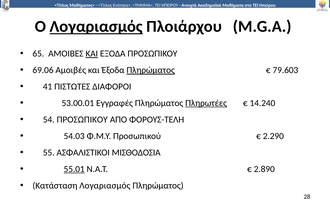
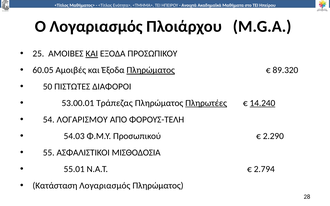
Λογαριασμός at (96, 27) underline: present -> none
65: 65 -> 25
69.06: 69.06 -> 60.05
79.603: 79.603 -> 89.320
41: 41 -> 50
Εγγραφές: Εγγραφές -> Τράπεζας
14.240 underline: none -> present
54 ΠΡΟΣΩΠΙΚΟΥ: ΠΡΟΣΩΠΙΚΟΥ -> ΛΟΓΑΡΙΣΜΟΥ
55.01 underline: present -> none
2.890: 2.890 -> 2.794
